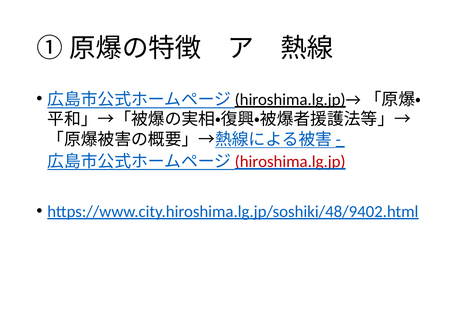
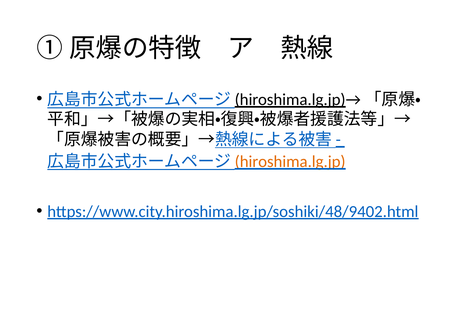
hiroshima.lg.jp colour: red -> orange
